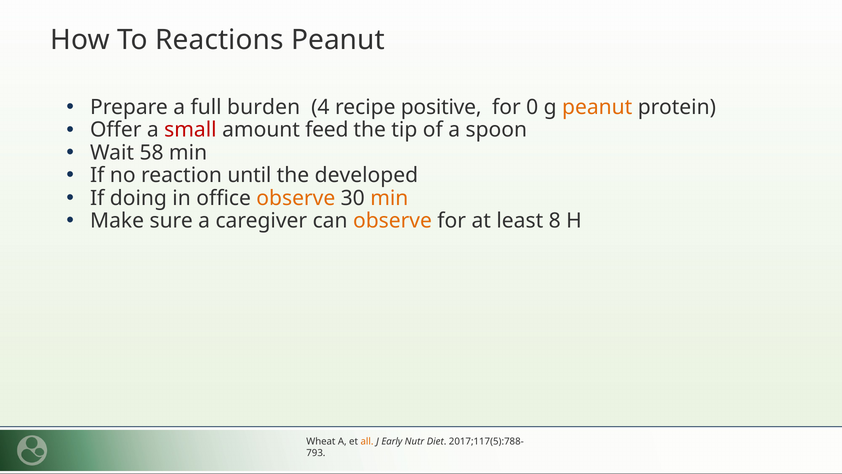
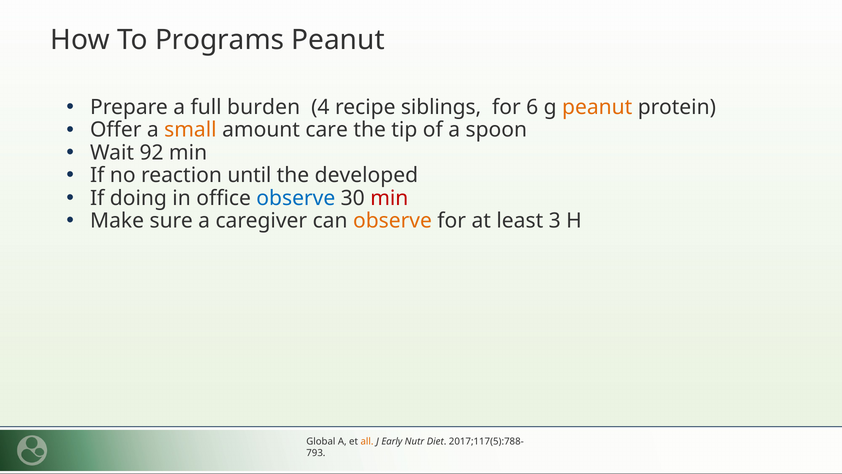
Reactions: Reactions -> Programs
positive: positive -> siblings
0: 0 -> 6
small colour: red -> orange
feed: feed -> care
58: 58 -> 92
observe at (296, 198) colour: orange -> blue
min at (389, 198) colour: orange -> red
8: 8 -> 3
Wheat: Wheat -> Global
